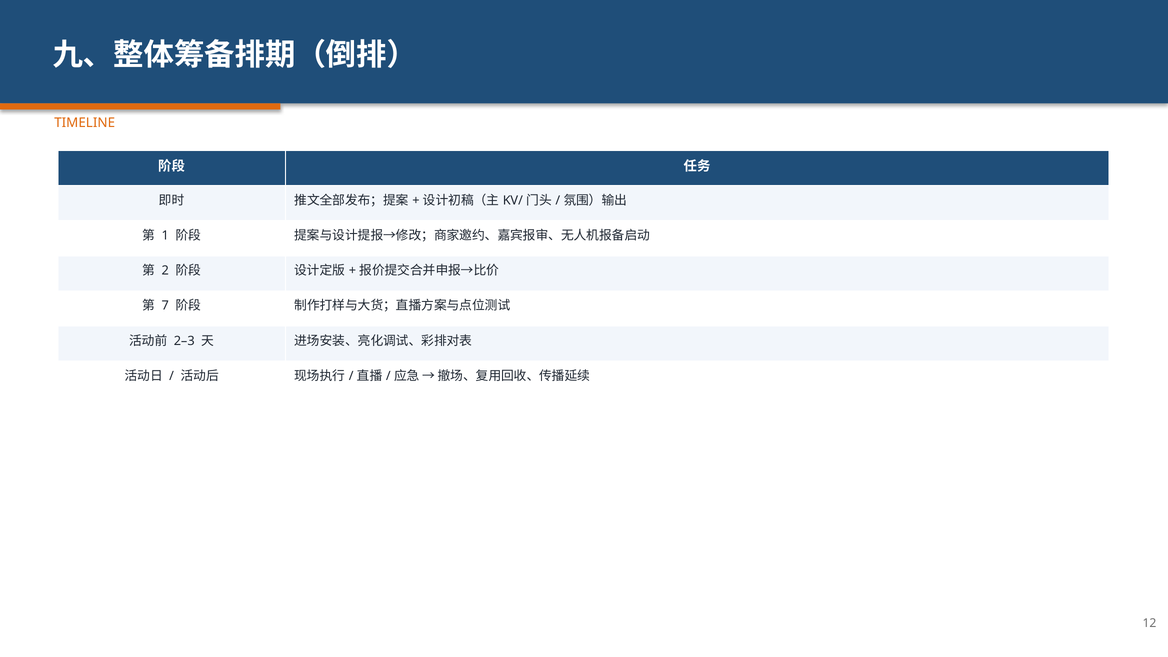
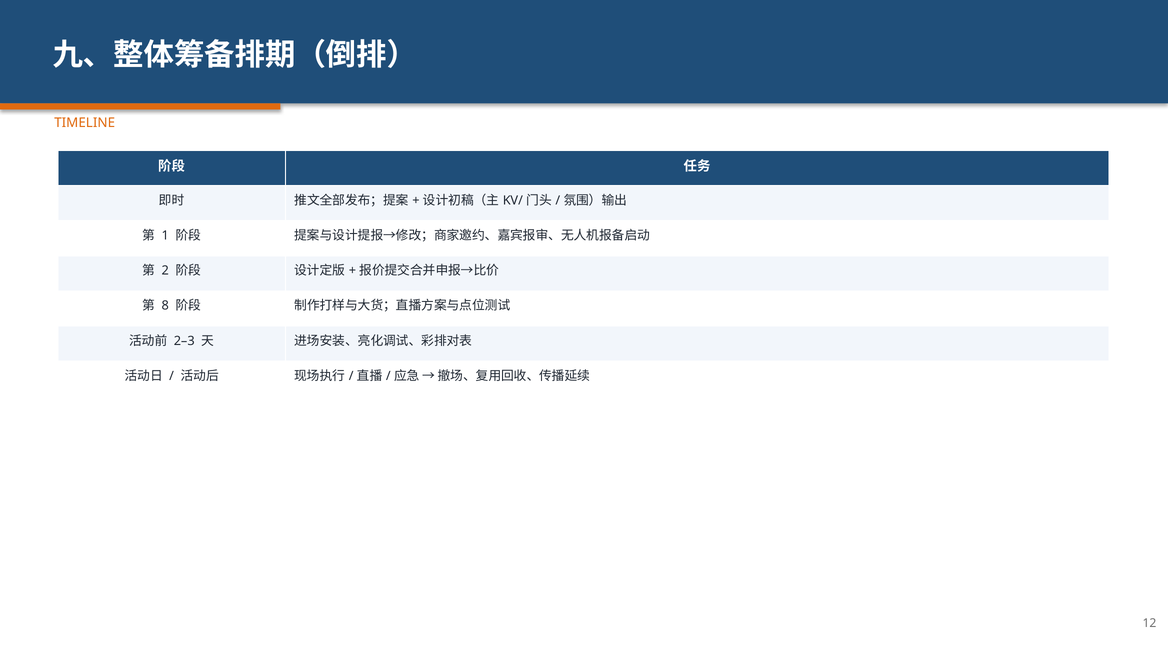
7: 7 -> 8
